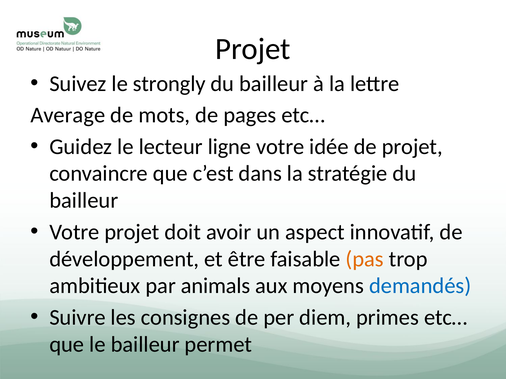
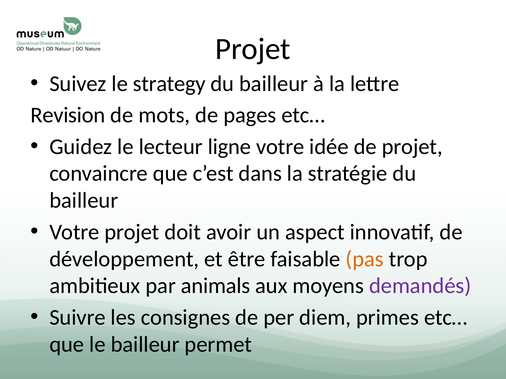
strongly: strongly -> strategy
Average: Average -> Revision
demandés colour: blue -> purple
